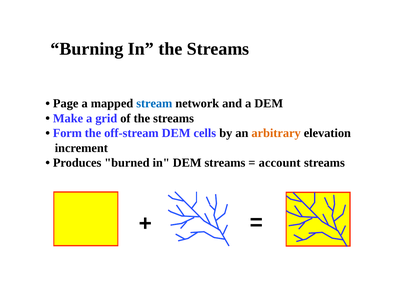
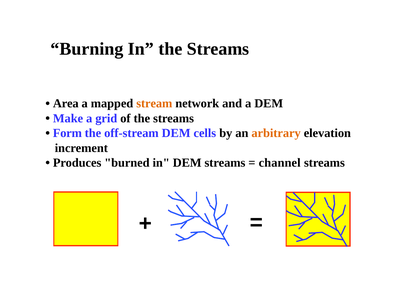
Page: Page -> Area
stream colour: blue -> orange
account: account -> channel
